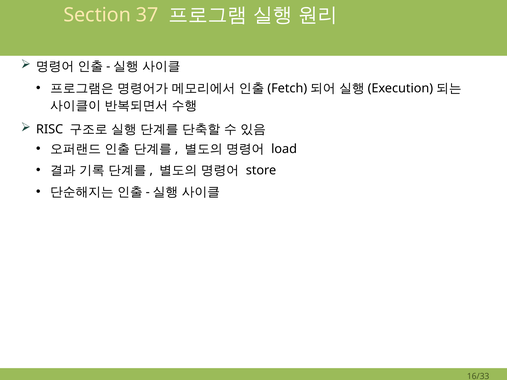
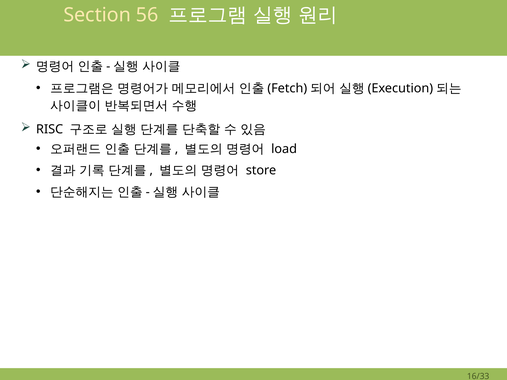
37: 37 -> 56
